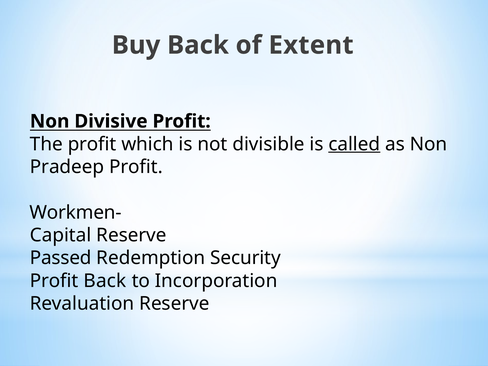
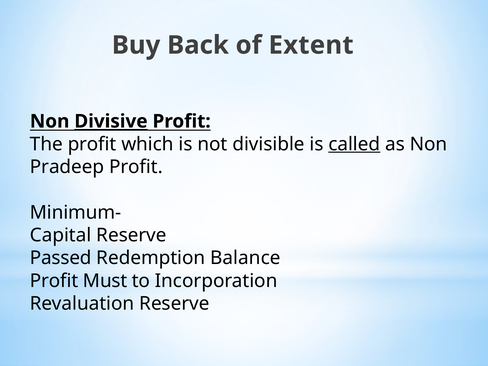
Divisive underline: none -> present
Workmen-: Workmen- -> Minimum-
Security: Security -> Balance
Profit Back: Back -> Must
